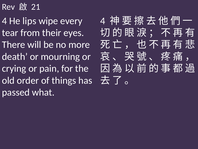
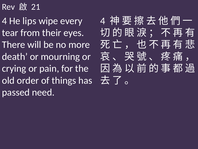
what: what -> need
